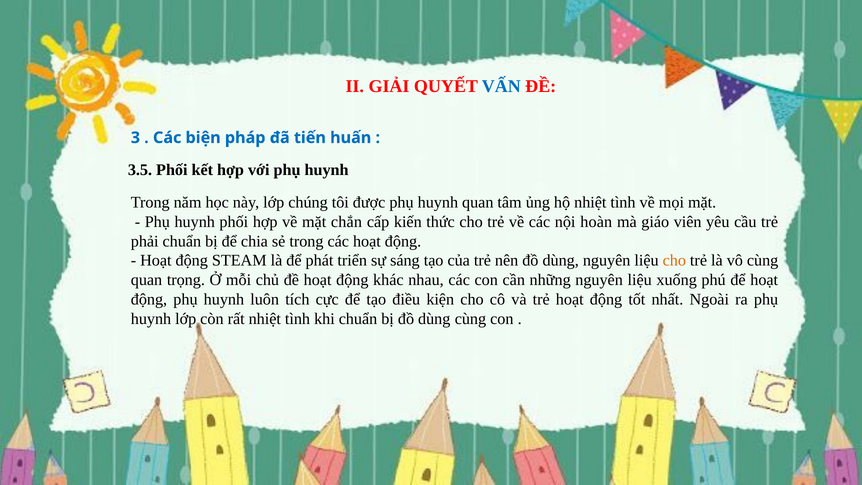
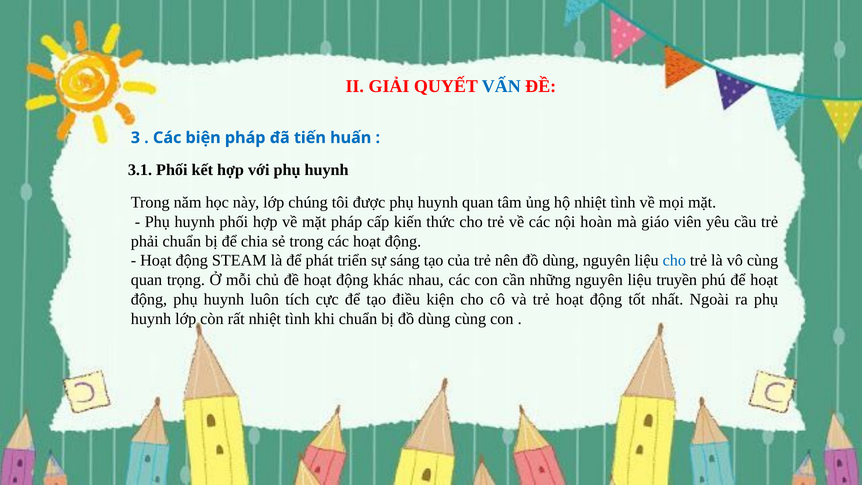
3.5: 3.5 -> 3.1
mặt chắn: chắn -> pháp
cho at (674, 261) colour: orange -> blue
xuống: xuống -> truyền
